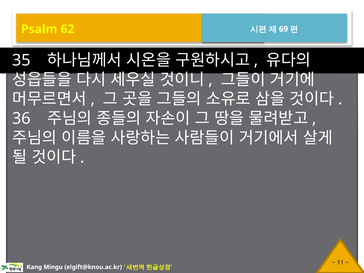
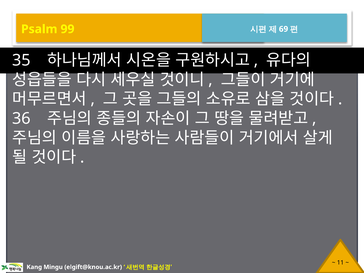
62: 62 -> 99
